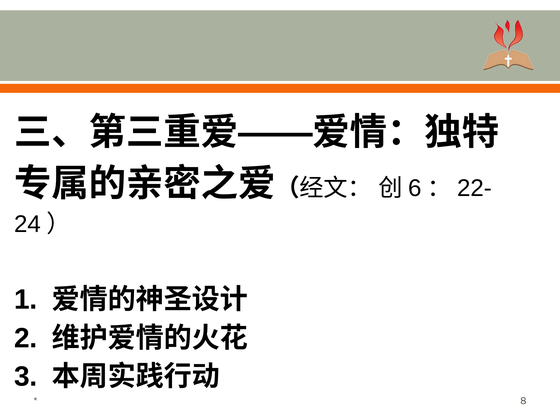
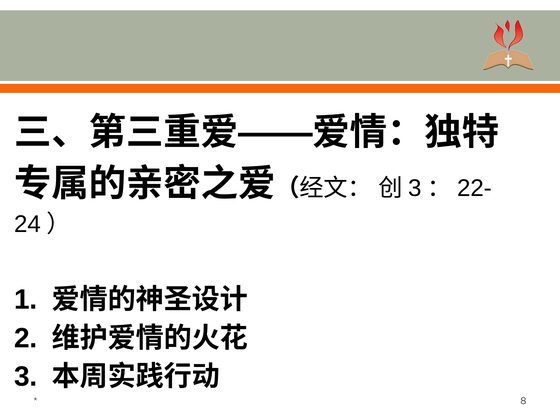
6 at (415, 188): 6 -> 3
